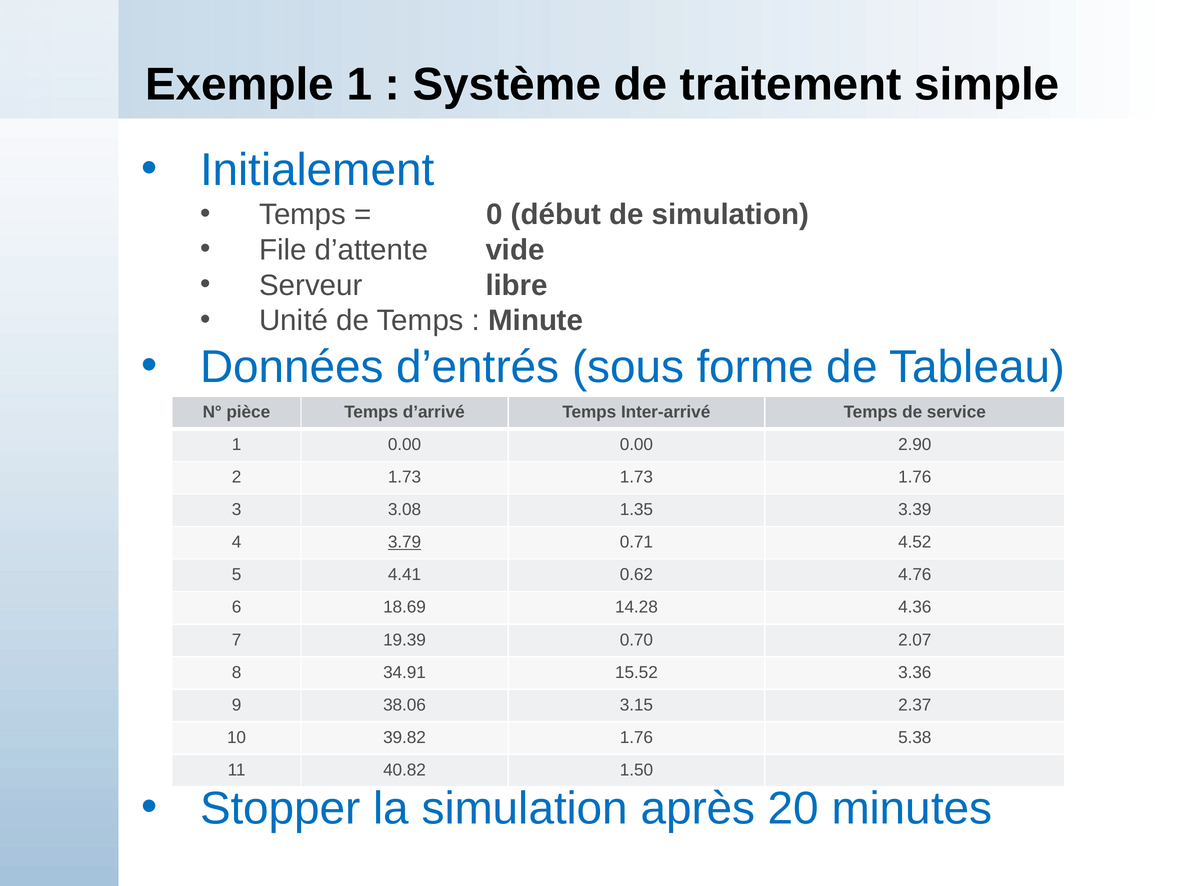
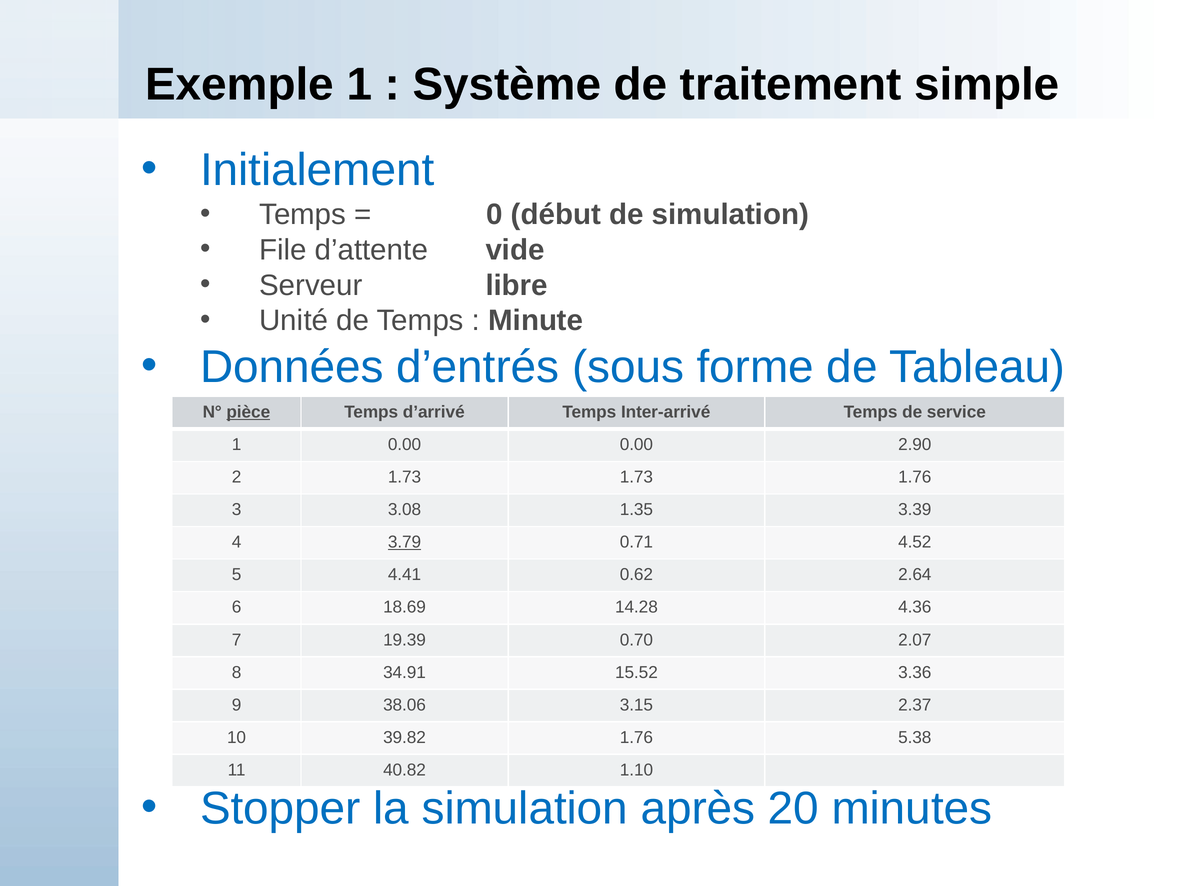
pièce underline: none -> present
4.76: 4.76 -> 2.64
1.50: 1.50 -> 1.10
